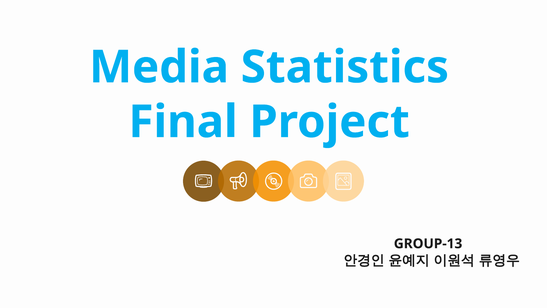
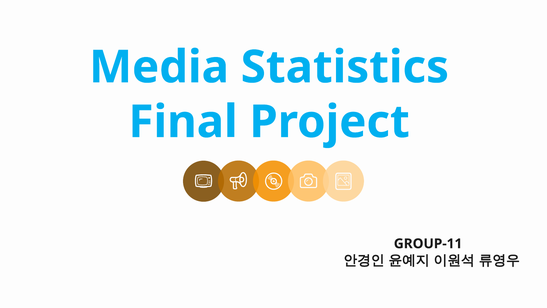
GROUP-13: GROUP-13 -> GROUP-11
